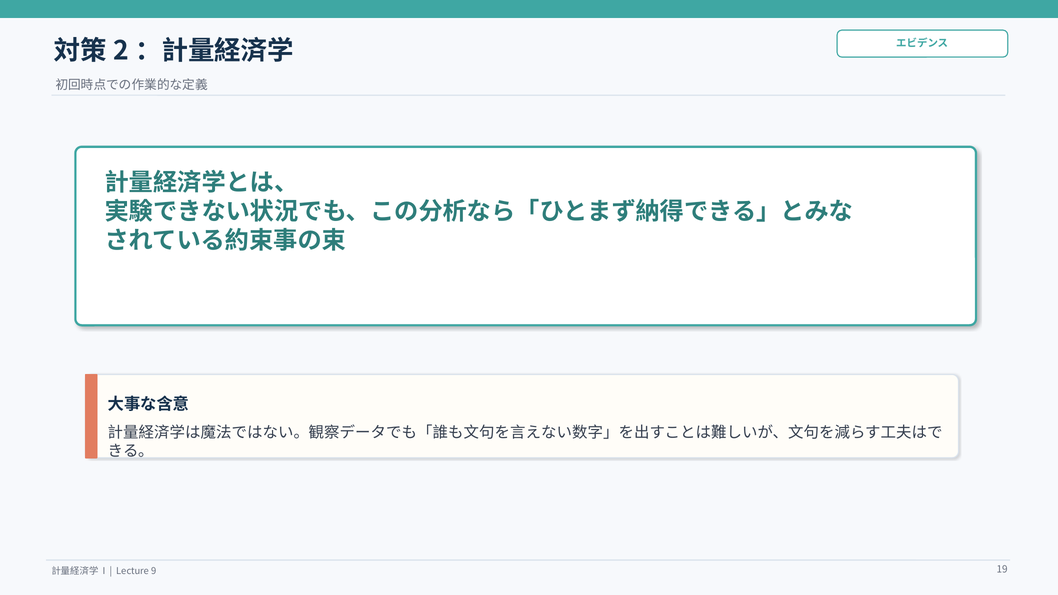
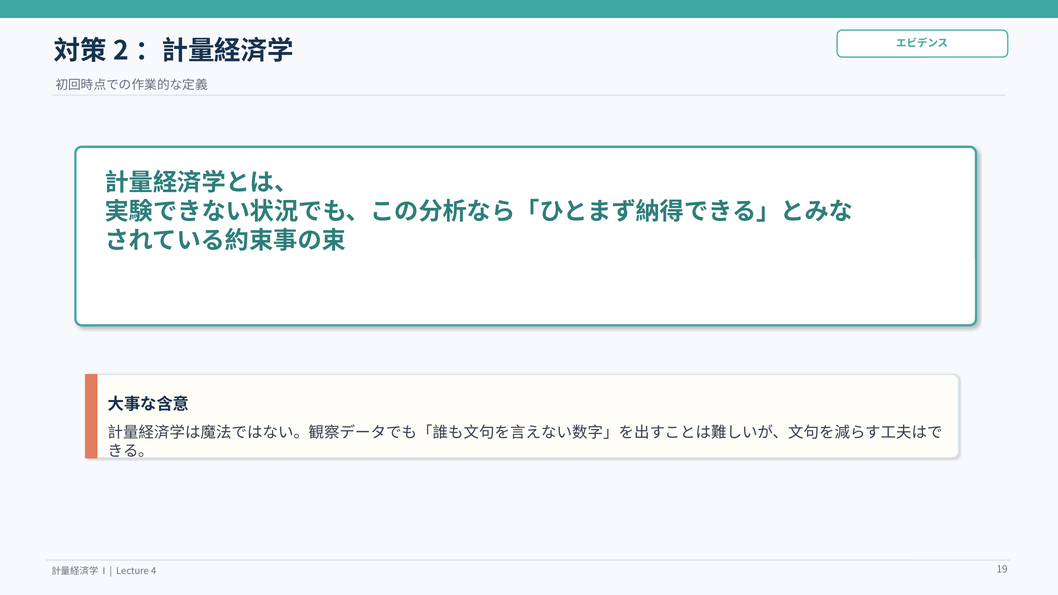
9: 9 -> 4
